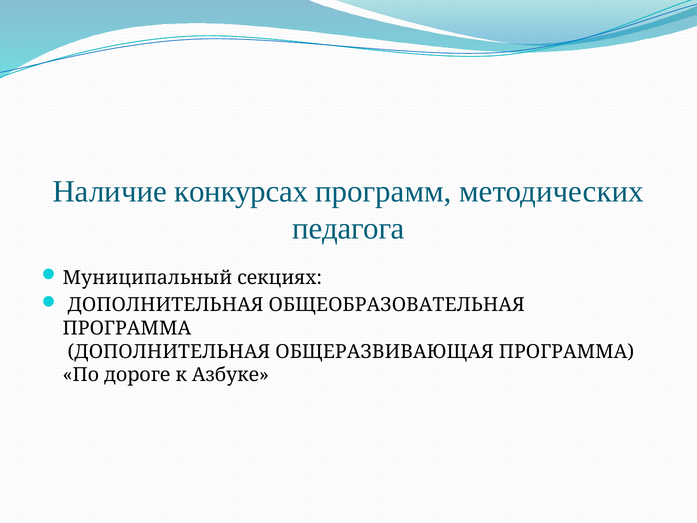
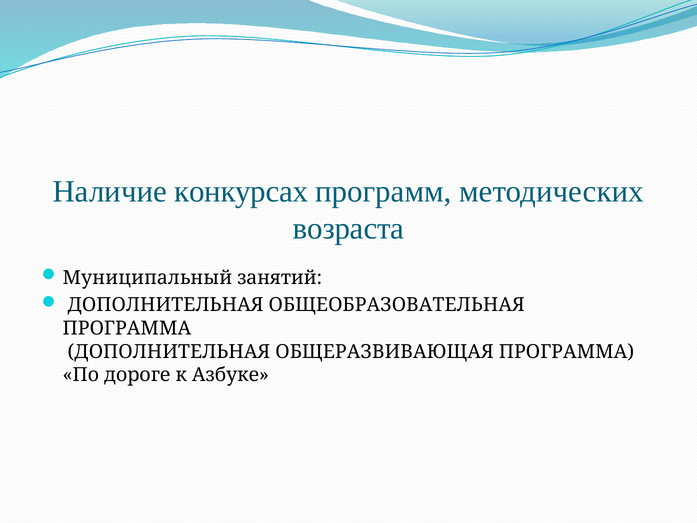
педагога: педагога -> возраста
секциях: секциях -> занятий
